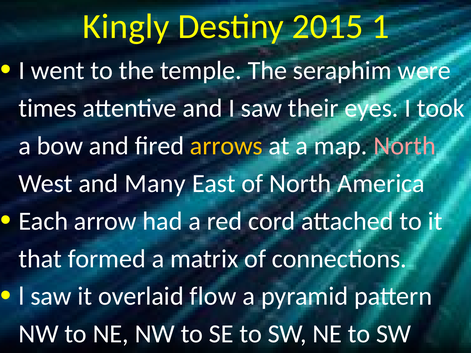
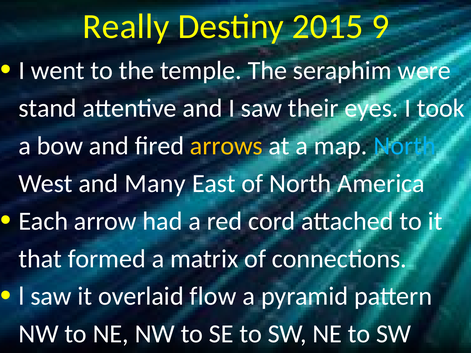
Kingly: Kingly -> Really
1: 1 -> 9
times: times -> stand
North at (405, 146) colour: pink -> light blue
